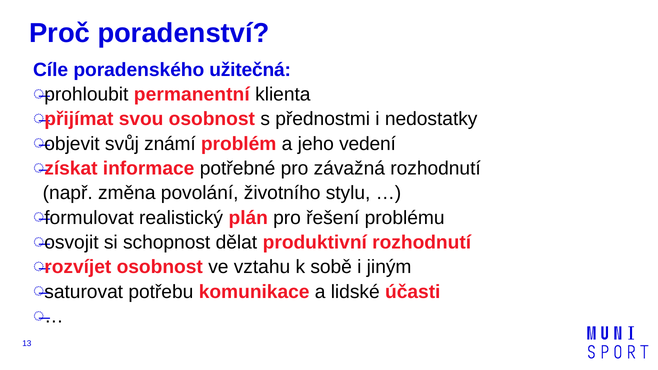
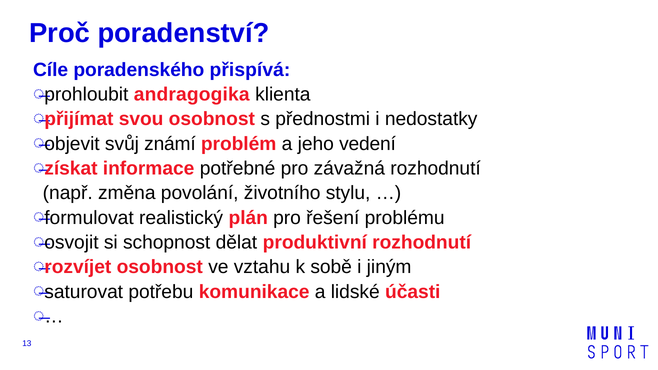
užitečná: užitečná -> přispívá
permanentní: permanentní -> andragogika
